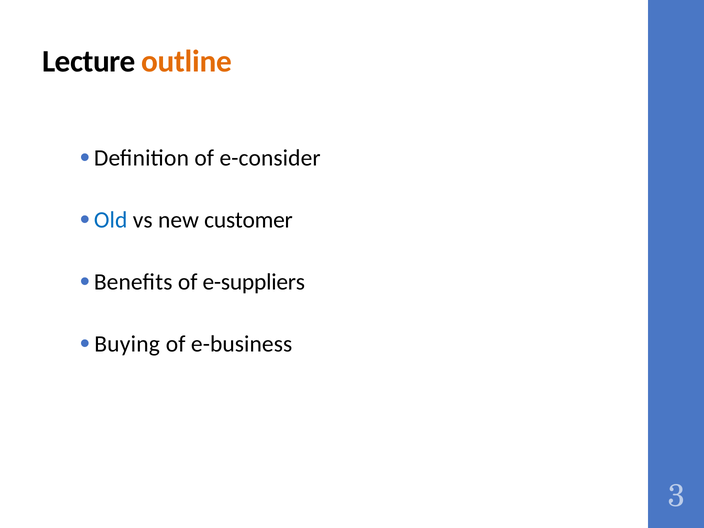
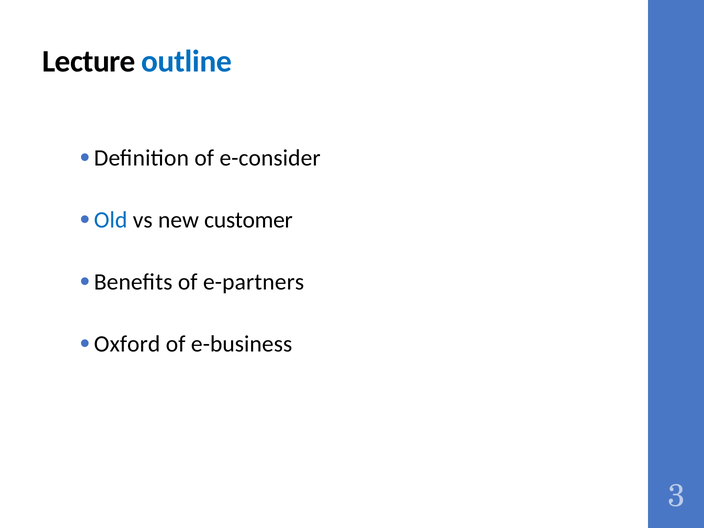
outline colour: orange -> blue
e-suppliers: e-suppliers -> e-partners
Buying: Buying -> Oxford
